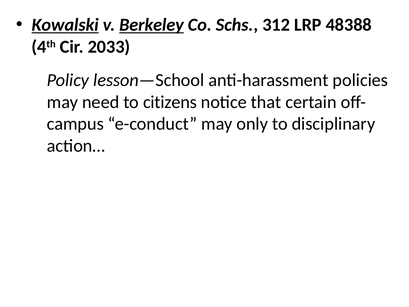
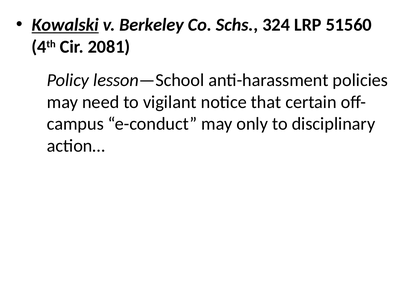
Berkeley underline: present -> none
312: 312 -> 324
48388: 48388 -> 51560
2033: 2033 -> 2081
citizens: citizens -> vigilant
